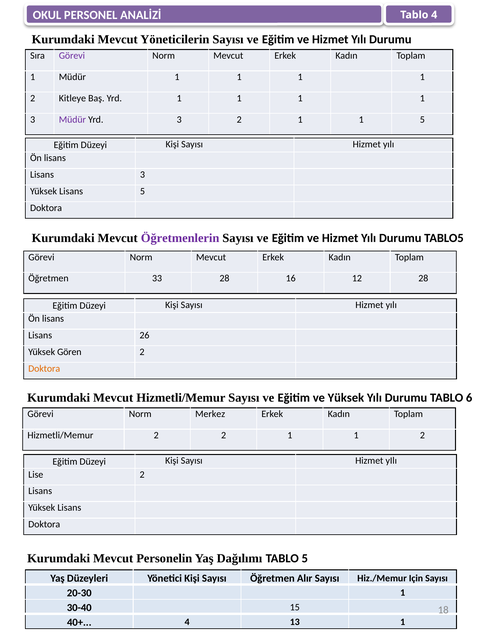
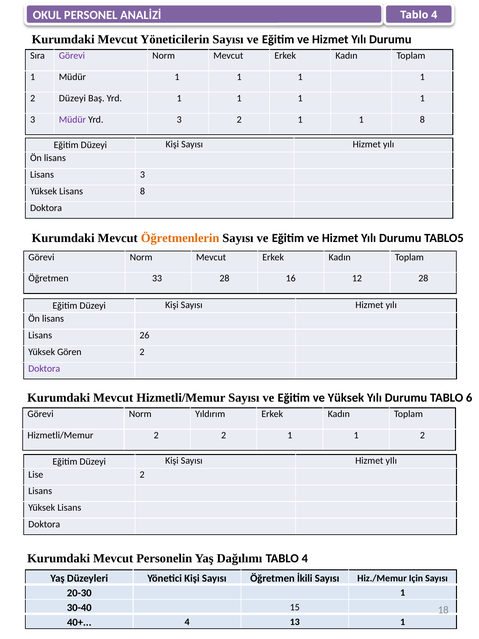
2 Kitleye: Kitleye -> Düzeyi
1 5: 5 -> 8
Lisans 5: 5 -> 8
Öğretmenlerin colour: purple -> orange
Doktora at (44, 368) colour: orange -> purple
Merkez: Merkez -> Yıldırım
Dağılımı TABLO 5: 5 -> 4
Alır: Alır -> İkili
